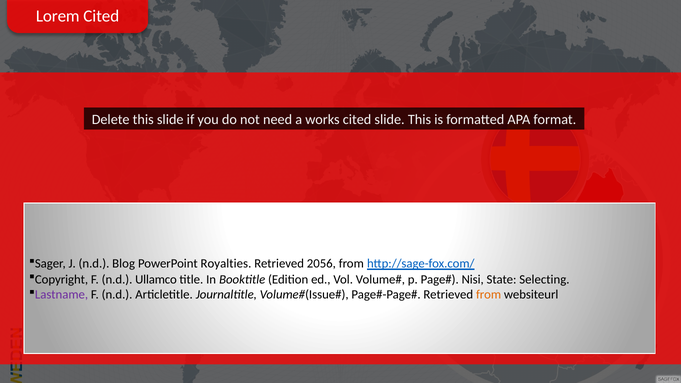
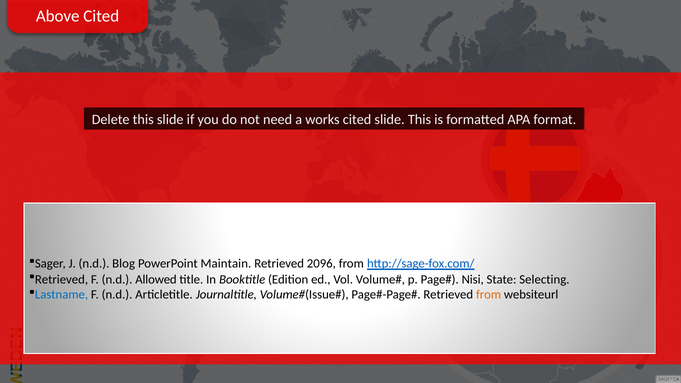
Lorem: Lorem -> Above
Royalties: Royalties -> Maintain
2056: 2056 -> 2096
Copyright at (62, 279): Copyright -> Retrieved
Ullamco: Ullamco -> Allowed
Lastname colour: purple -> blue
